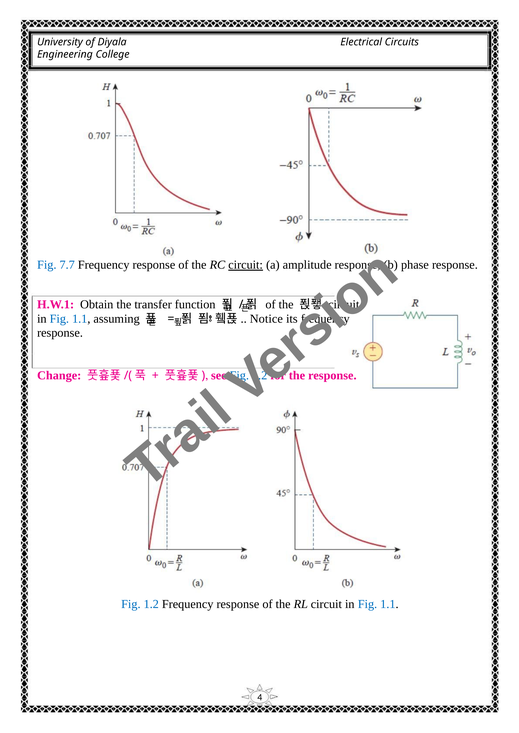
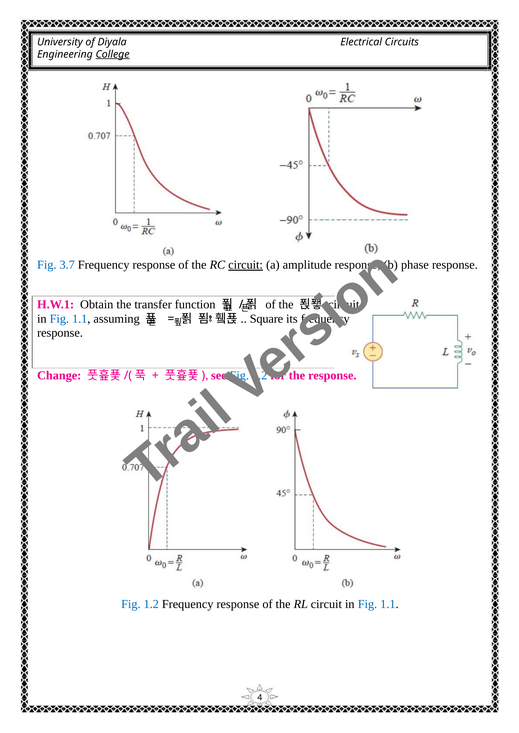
College underline: none -> present
7.7: 7.7 -> 3.7
Notice: Notice -> Square
